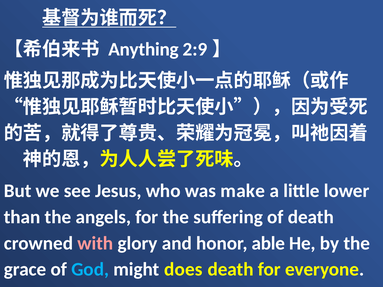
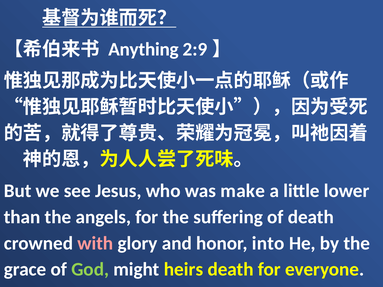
able: able -> into
God colour: light blue -> light green
does: does -> heirs
